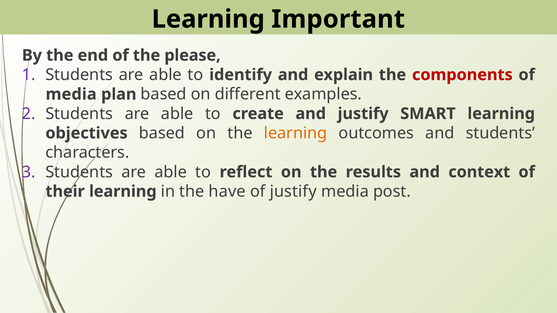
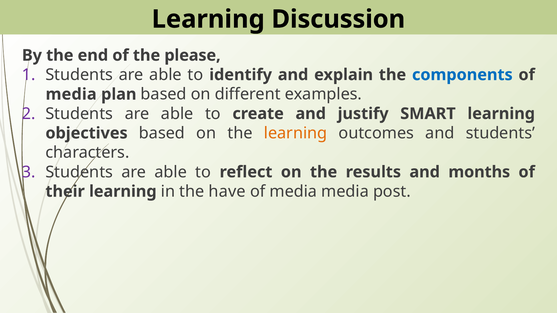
Important: Important -> Discussion
components colour: red -> blue
context: context -> months
justify at (293, 192): justify -> media
